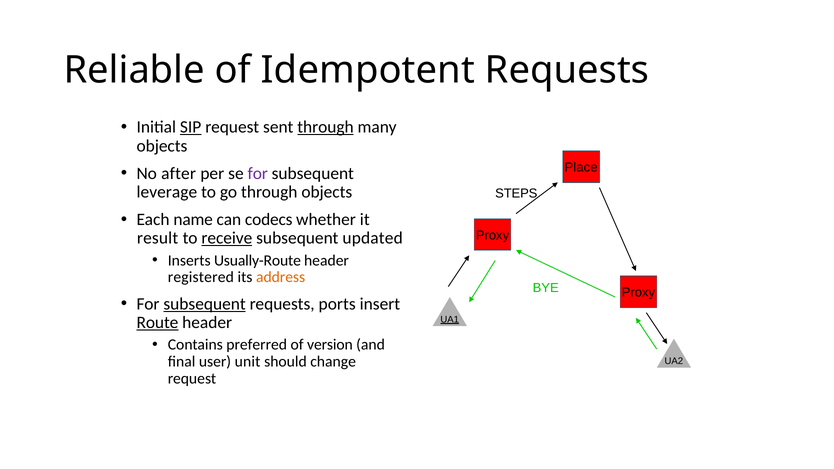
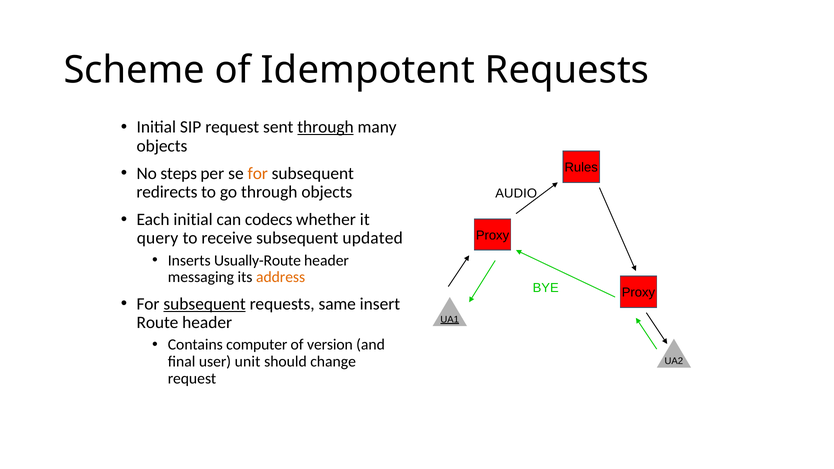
Reliable: Reliable -> Scheme
SIP underline: present -> none
Place: Place -> Rules
after: after -> steps
for at (258, 173) colour: purple -> orange
leverage: leverage -> redirects
STEPS: STEPS -> AUDIO
Each name: name -> initial
result: result -> query
receive underline: present -> none
registered: registered -> messaging
ports: ports -> same
Route underline: present -> none
preferred: preferred -> computer
